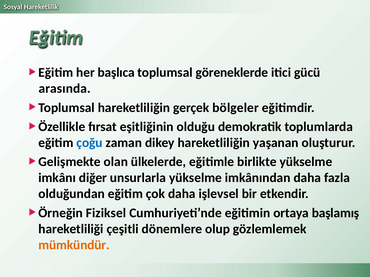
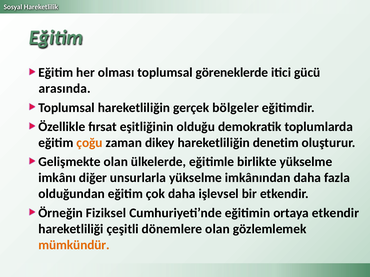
başlıca: başlıca -> olması
çoğu colour: blue -> orange
yaşanan: yaşanan -> denetim
ortaya başlamış: başlamış -> etkendir
dönemlere olup: olup -> olan
